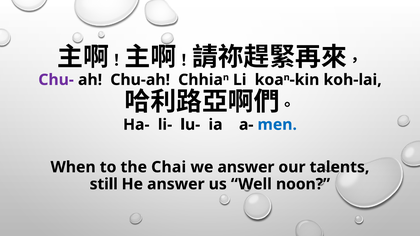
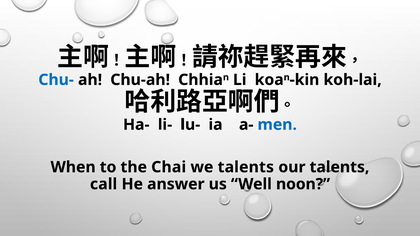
Chu- colour: purple -> blue
we answer: answer -> talents
still: still -> call
